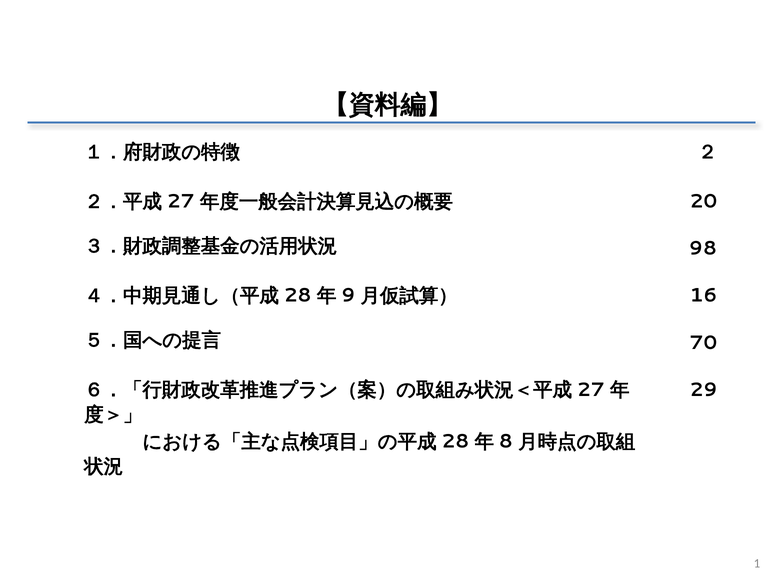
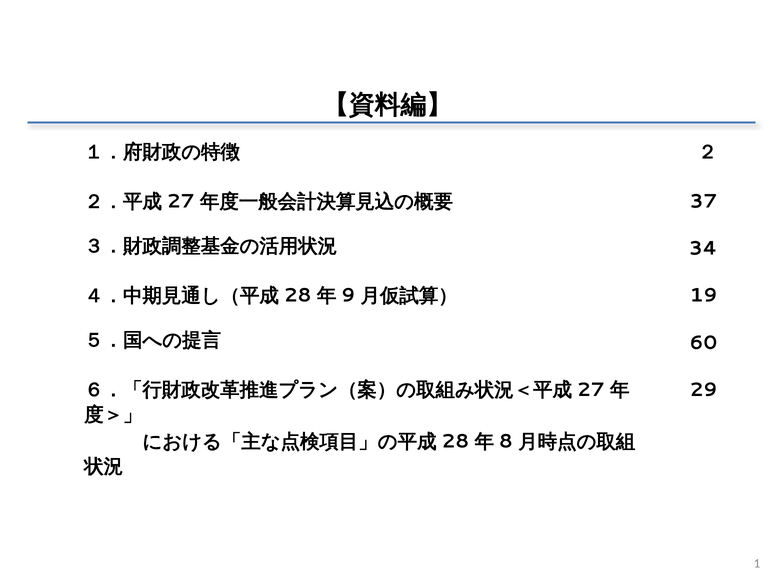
20: 20 -> 37
98: 98 -> 34
16: 16 -> 19
70: 70 -> 60
